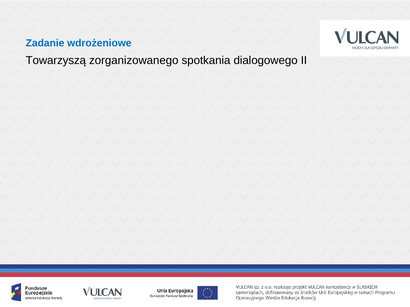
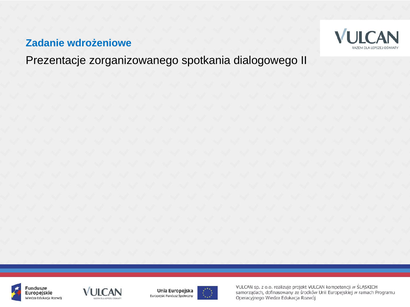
Towarzyszą: Towarzyszą -> Prezentacje
